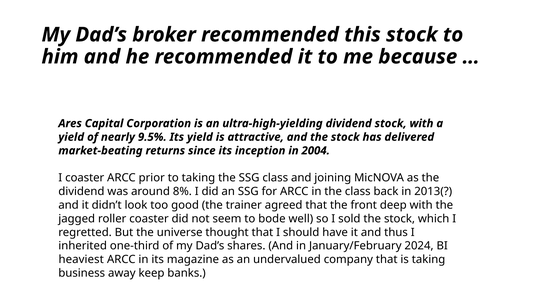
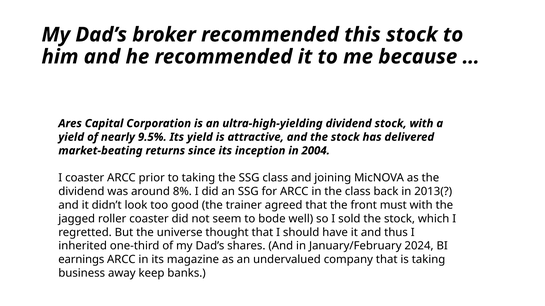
deep: deep -> must
heaviest: heaviest -> earnings
